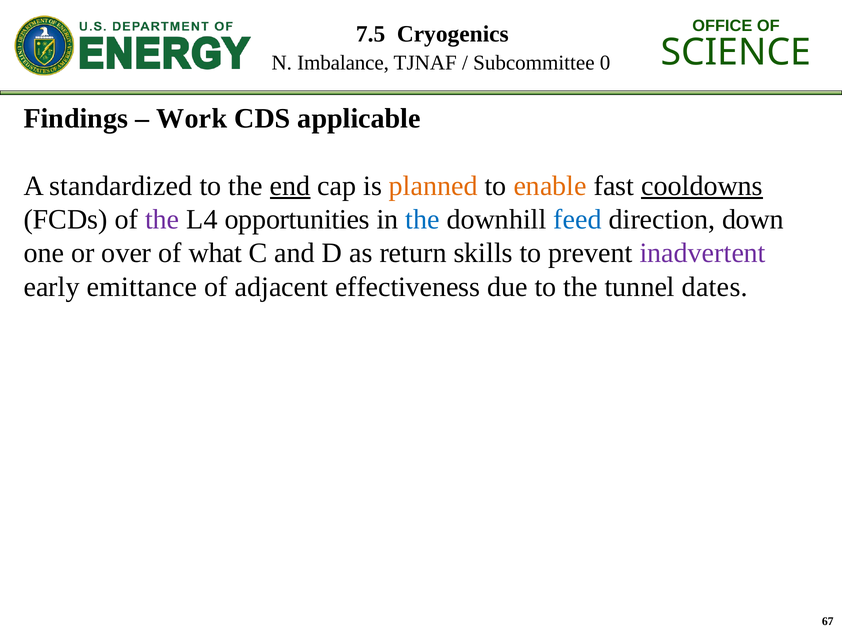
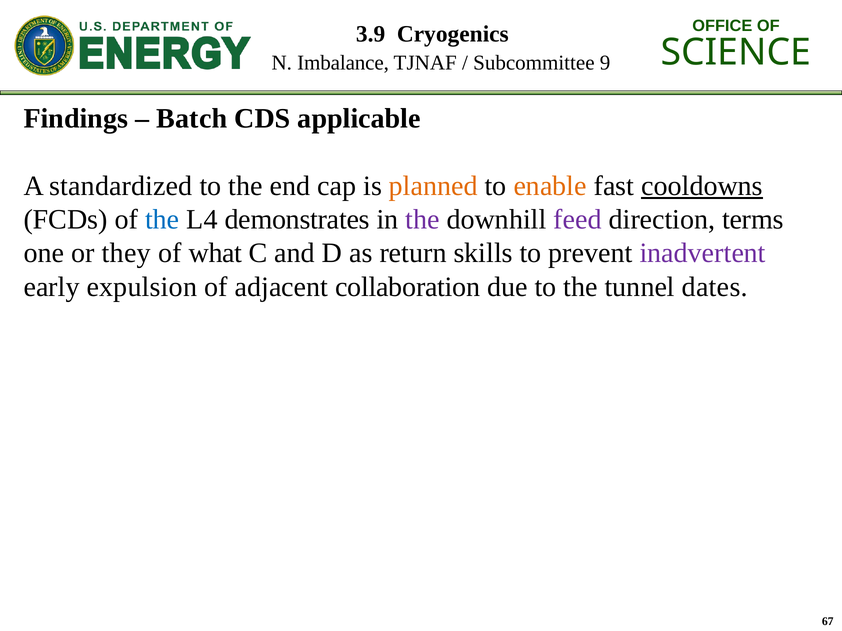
7.5: 7.5 -> 3.9
0: 0 -> 9
Work: Work -> Batch
end underline: present -> none
the at (162, 220) colour: purple -> blue
opportunities: opportunities -> demonstrates
the at (422, 220) colour: blue -> purple
feed colour: blue -> purple
down: down -> terms
over: over -> they
emittance: emittance -> expulsion
effectiveness: effectiveness -> collaboration
